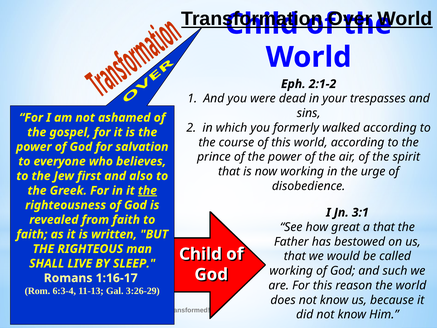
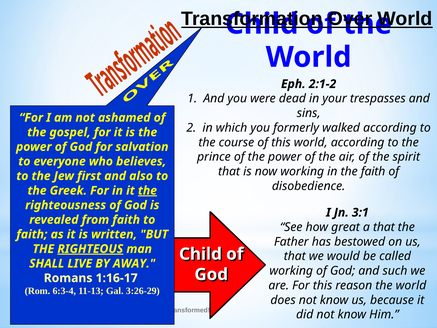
the urge: urge -> faith
RIGHTEOUS underline: none -> present
SLEEP: SLEEP -> AWAY
